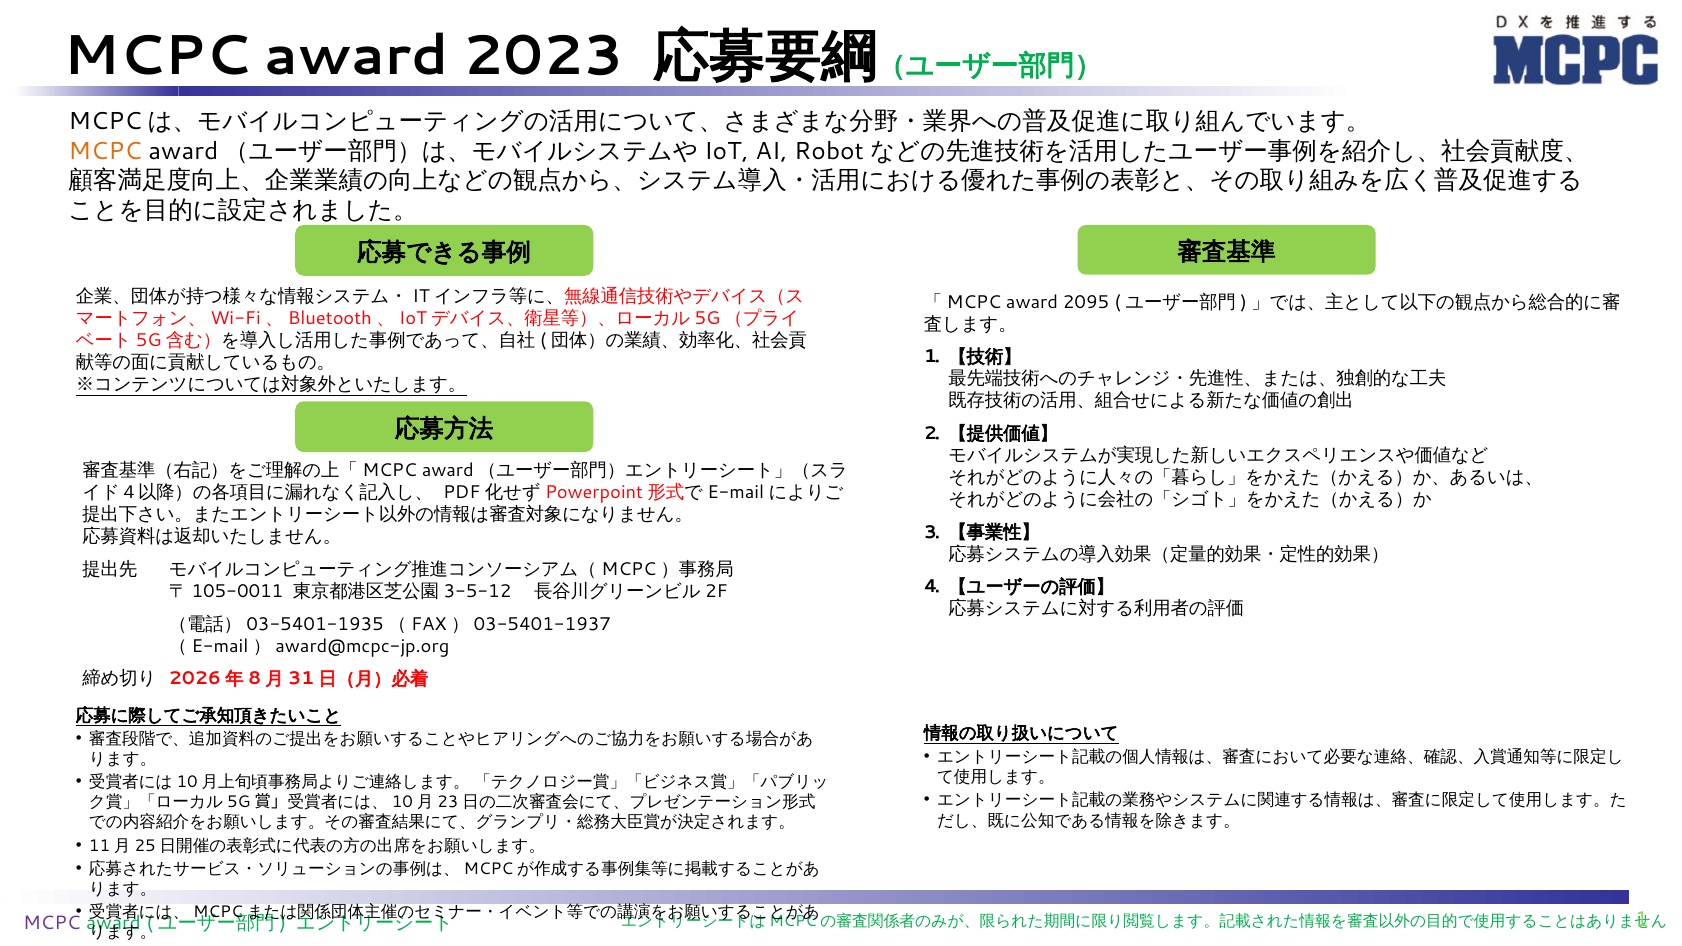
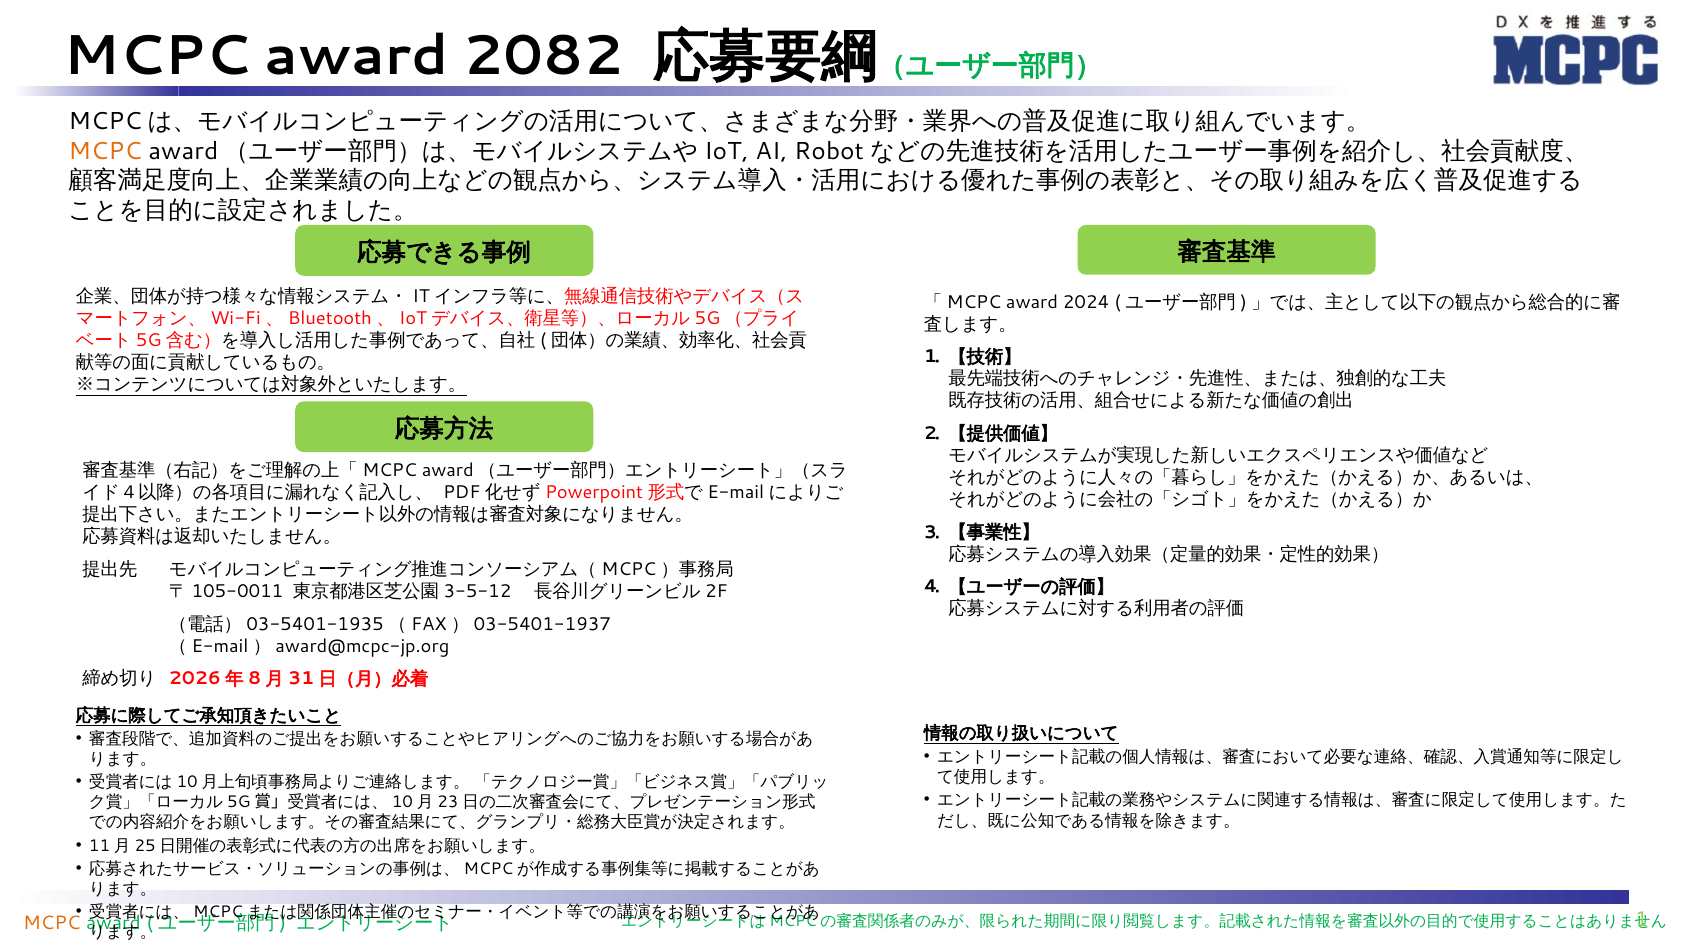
2023: 2023 -> 2082
2095: 2095 -> 2024
MCPC at (52, 923) colour: purple -> orange
